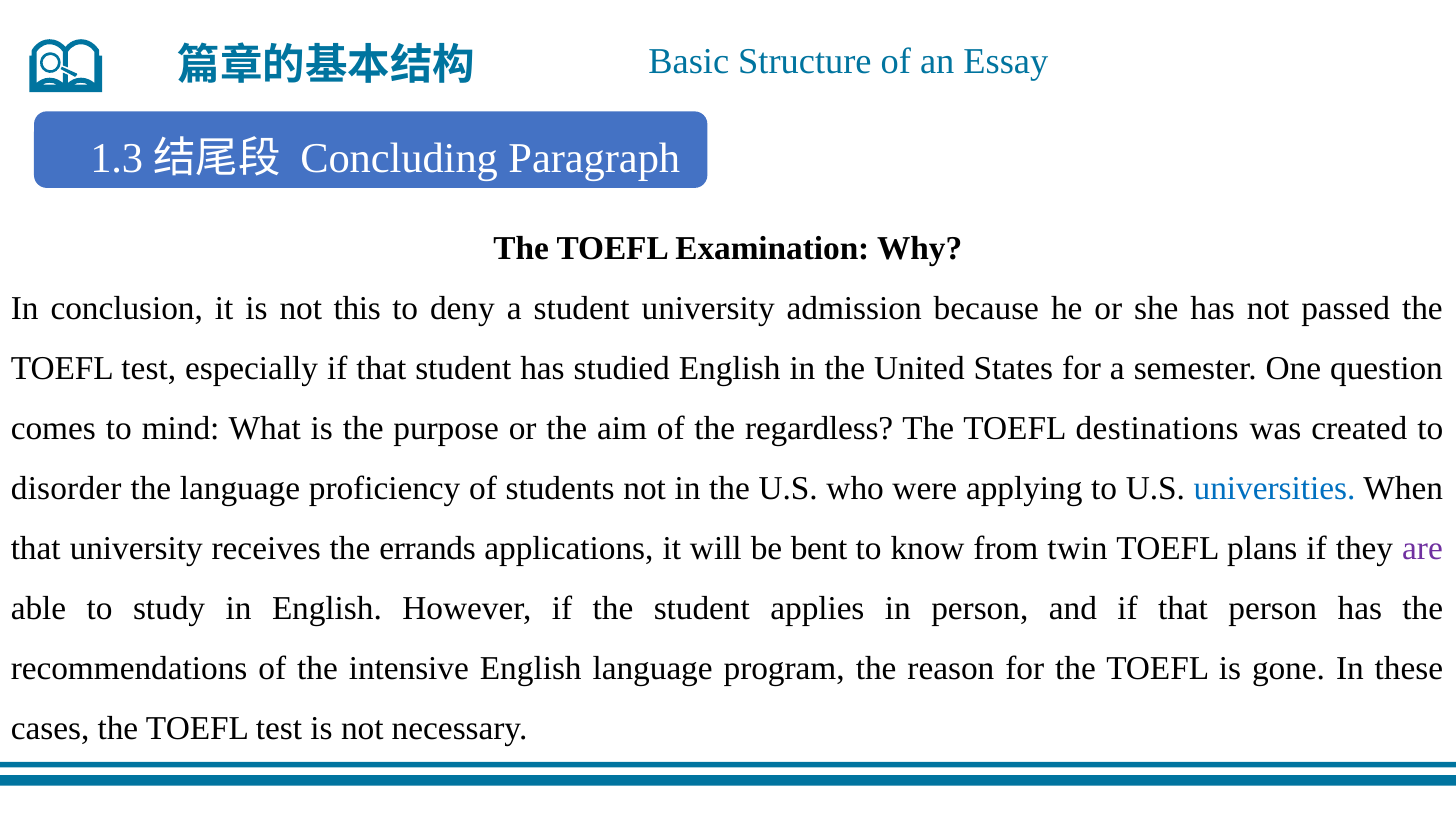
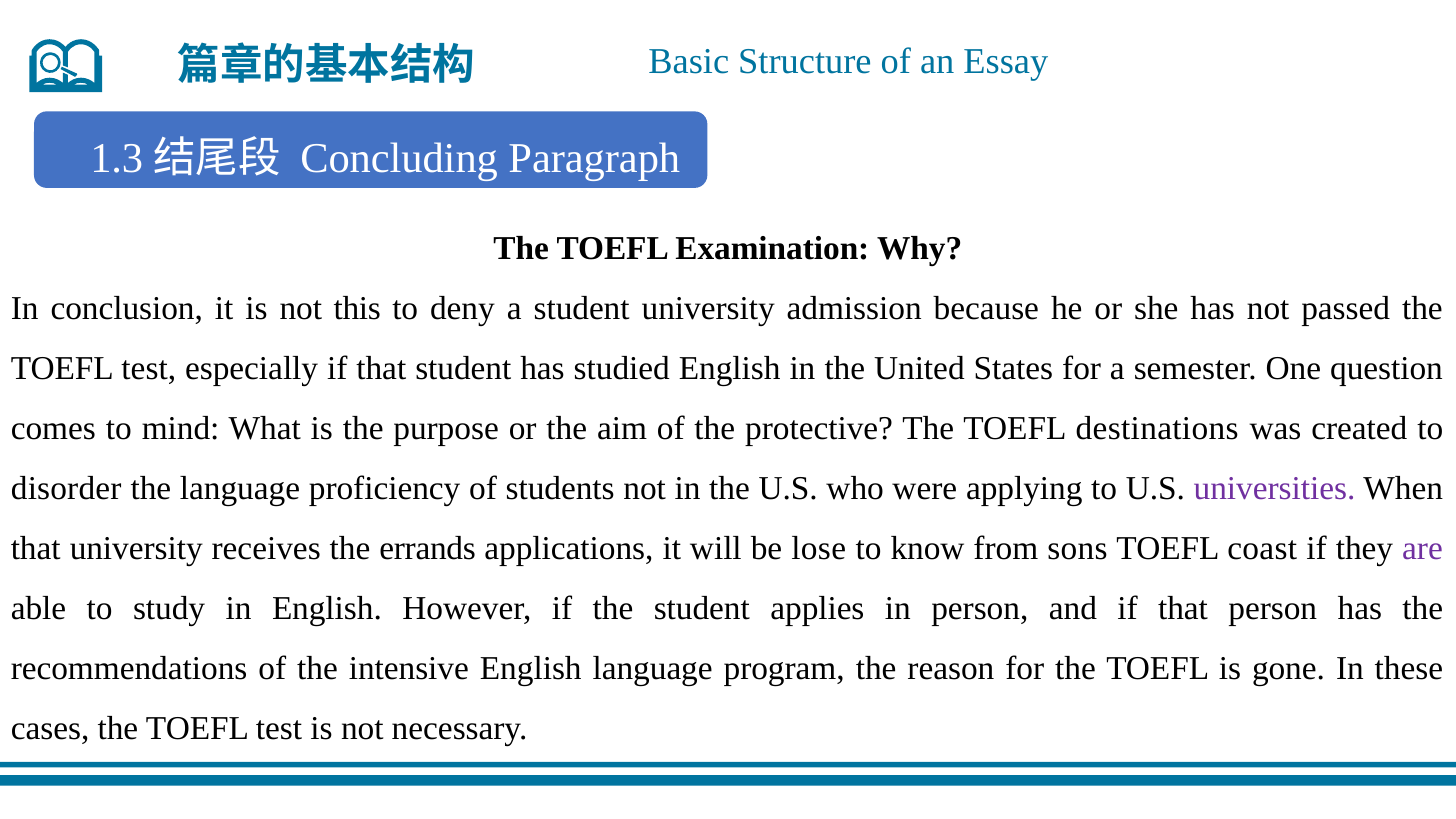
regardless: regardless -> protective
universities colour: blue -> purple
bent: bent -> lose
twin: twin -> sons
plans: plans -> coast
